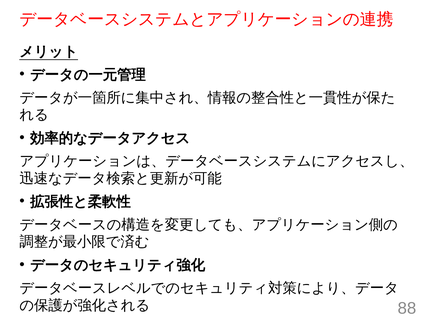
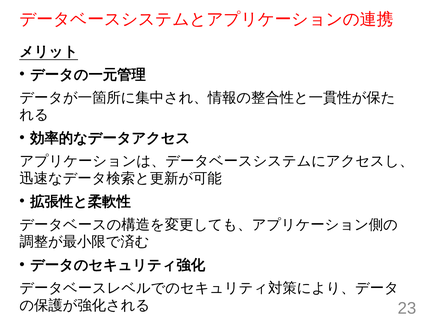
88: 88 -> 23
